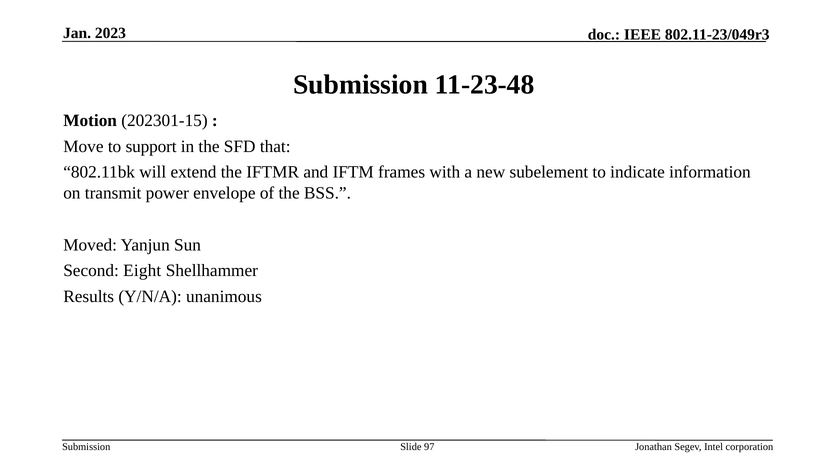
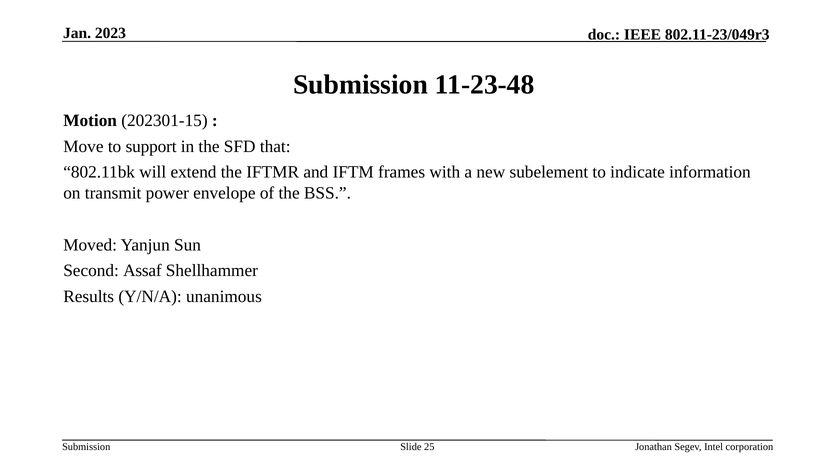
Eight: Eight -> Assaf
97: 97 -> 25
